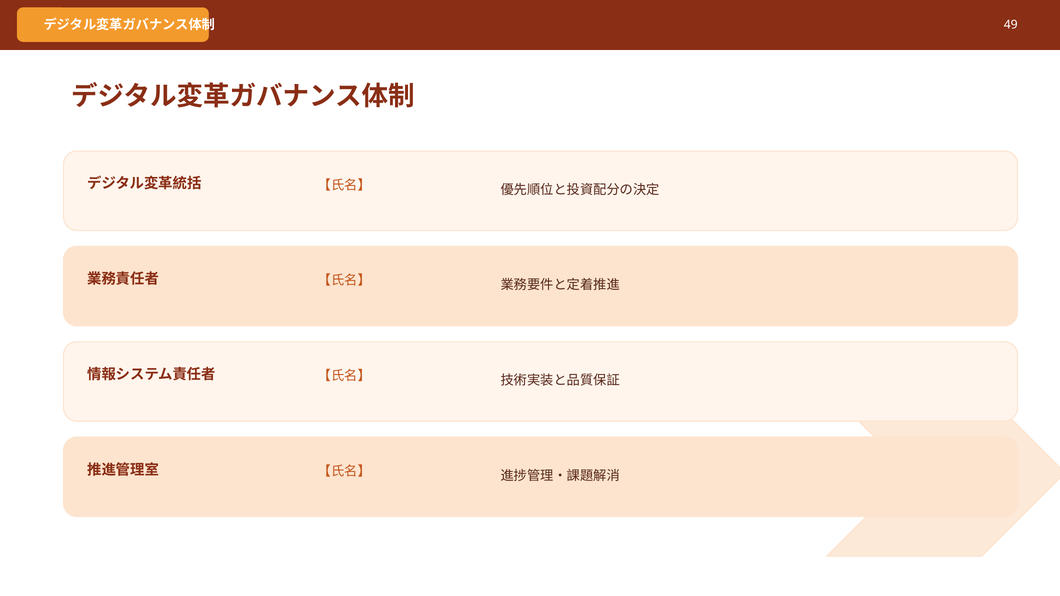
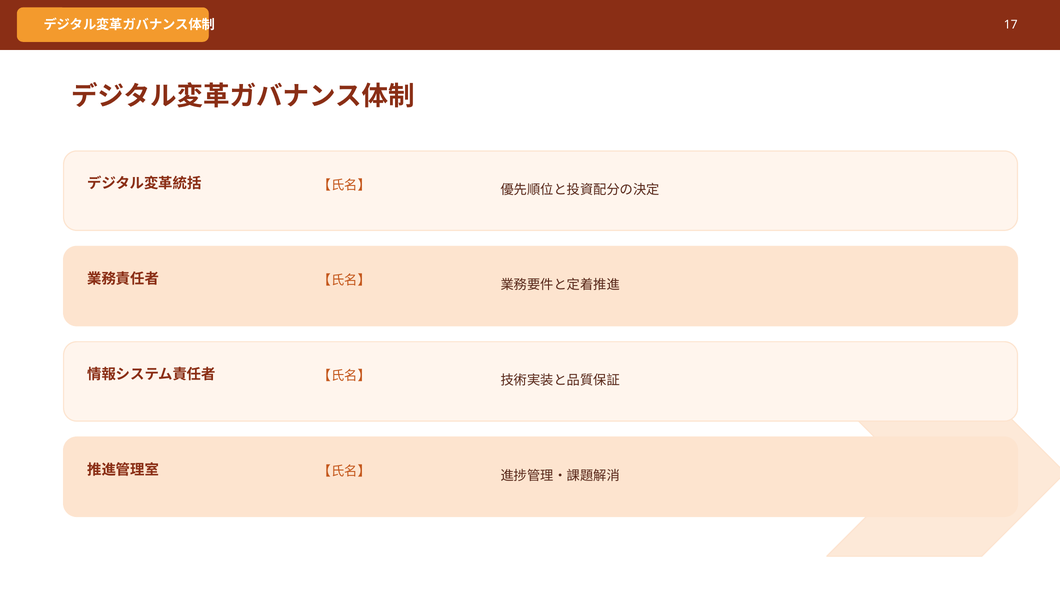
49: 49 -> 17
